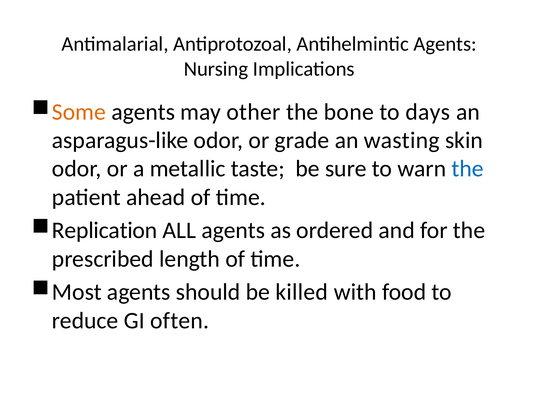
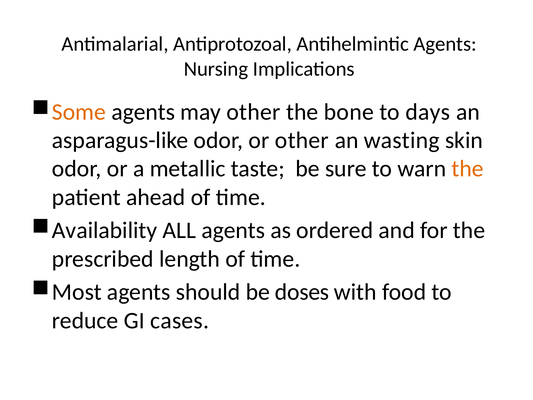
or grade: grade -> other
the at (468, 169) colour: blue -> orange
Replication: Replication -> Availability
killed: killed -> doses
often: often -> cases
